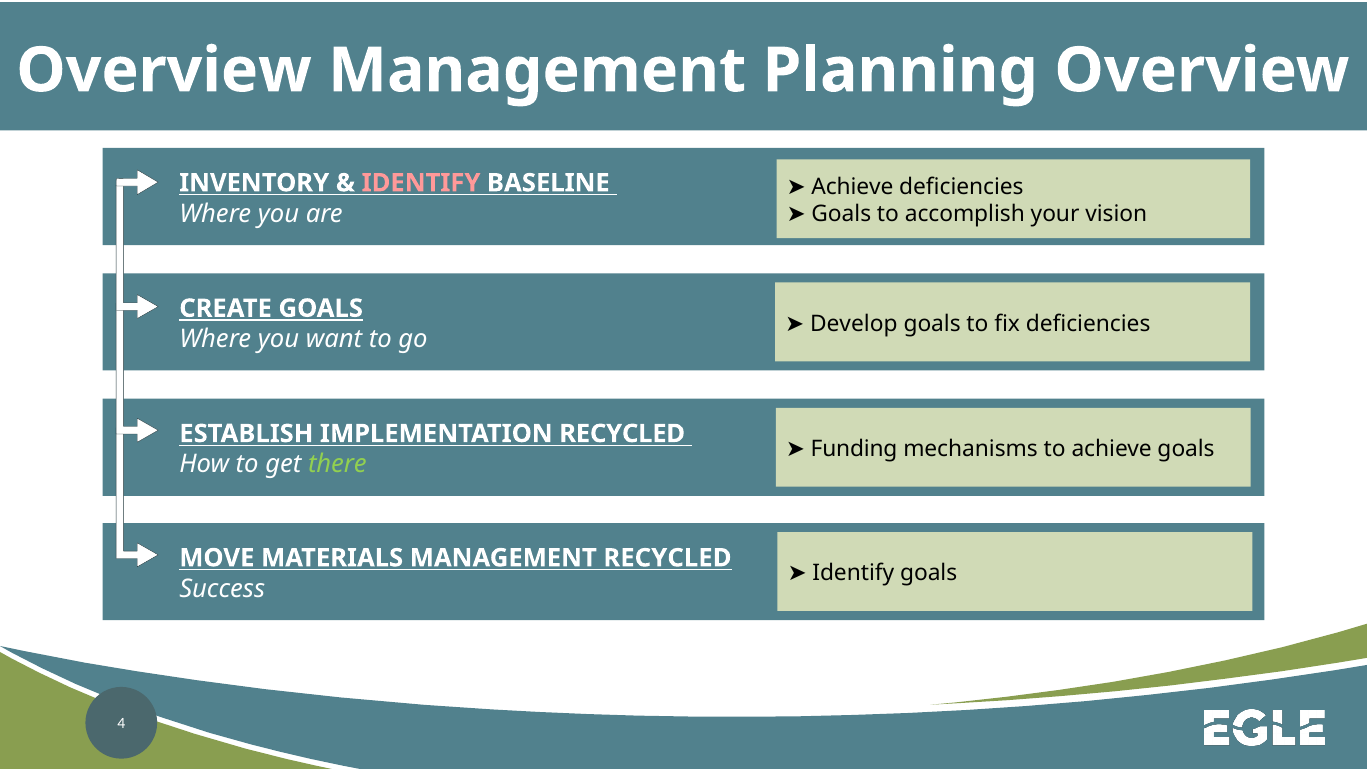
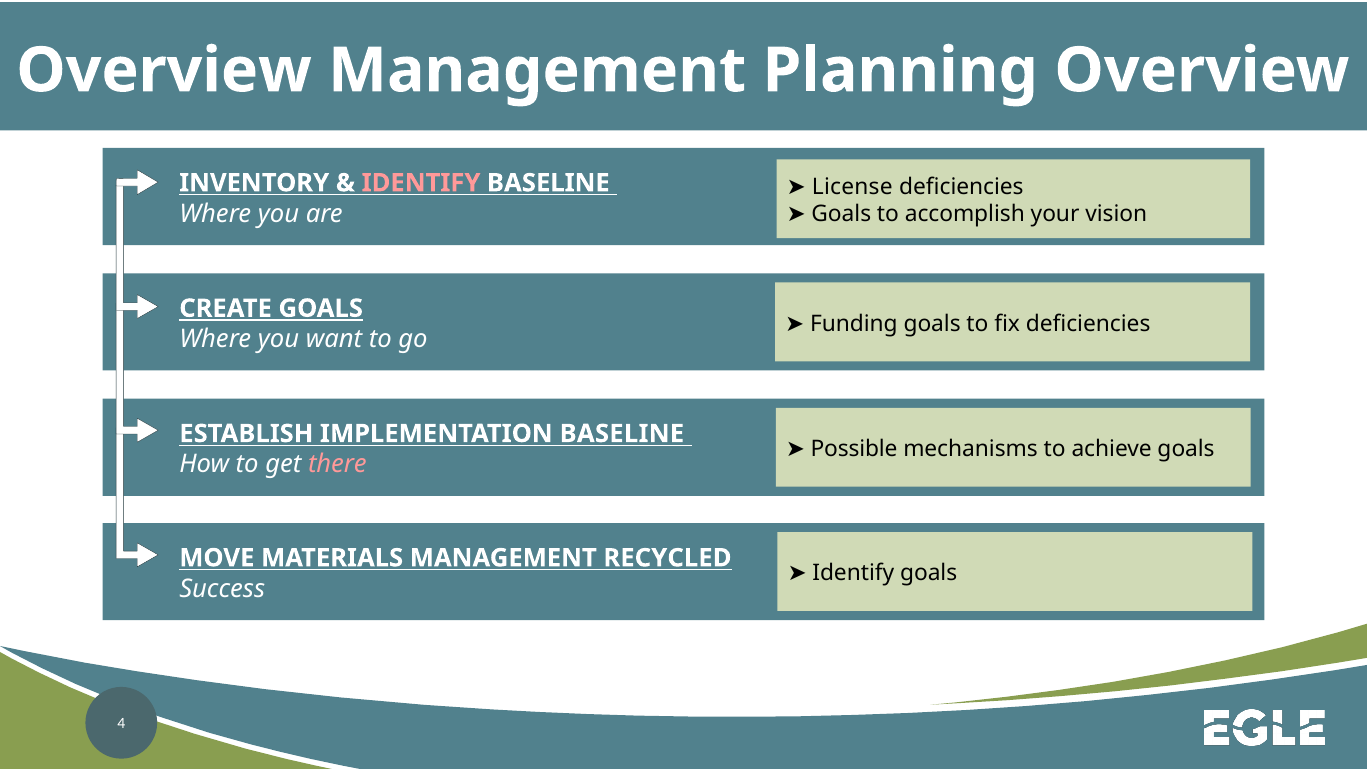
Achieve at (852, 187): Achieve -> License
Develop: Develop -> Funding
IMPLEMENTATION RECYCLED: RECYCLED -> BASELINE
Funding: Funding -> Possible
there colour: light green -> pink
